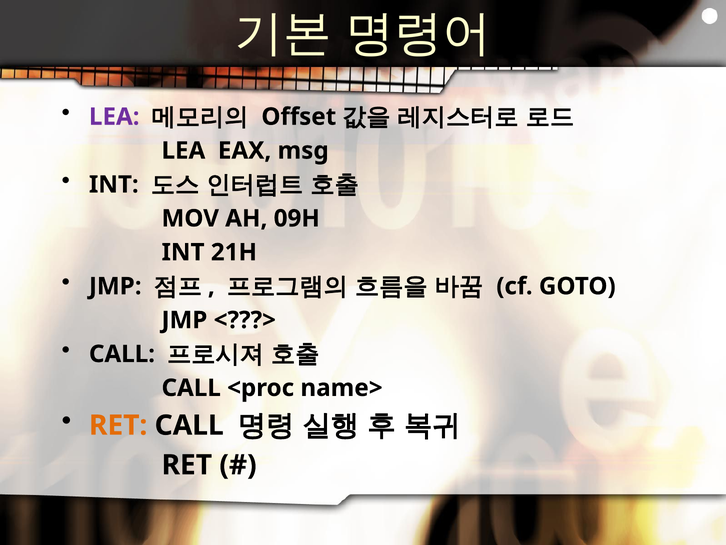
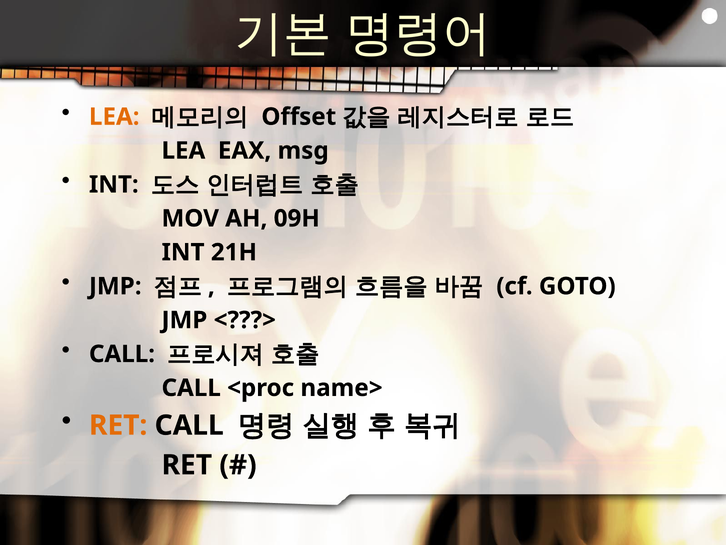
LEA at (114, 117) colour: purple -> orange
